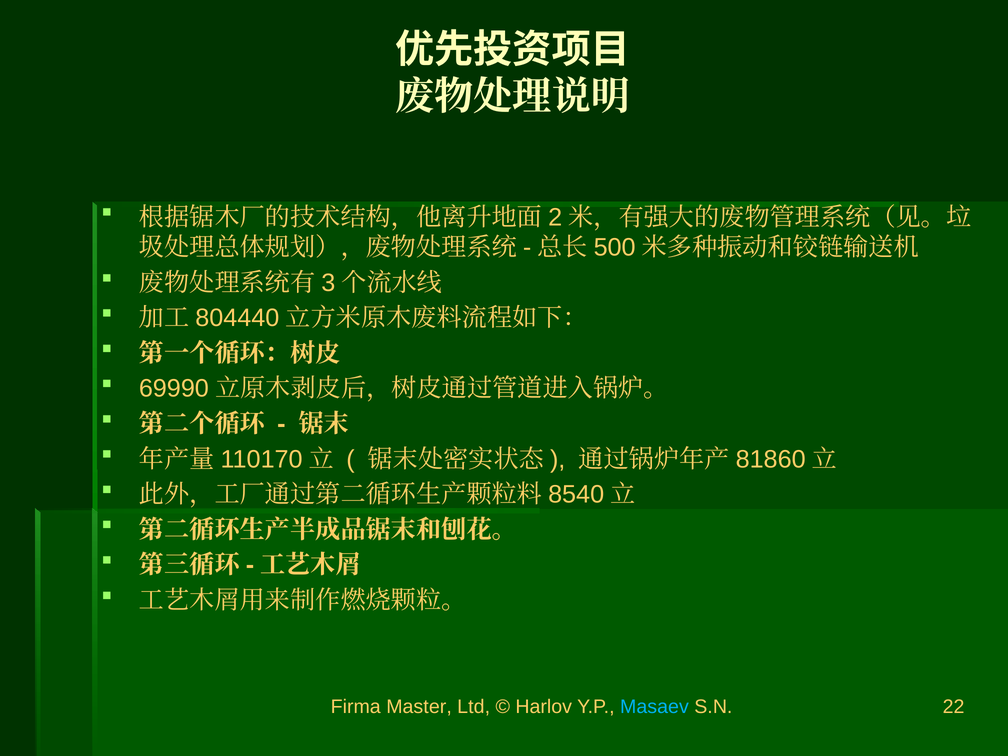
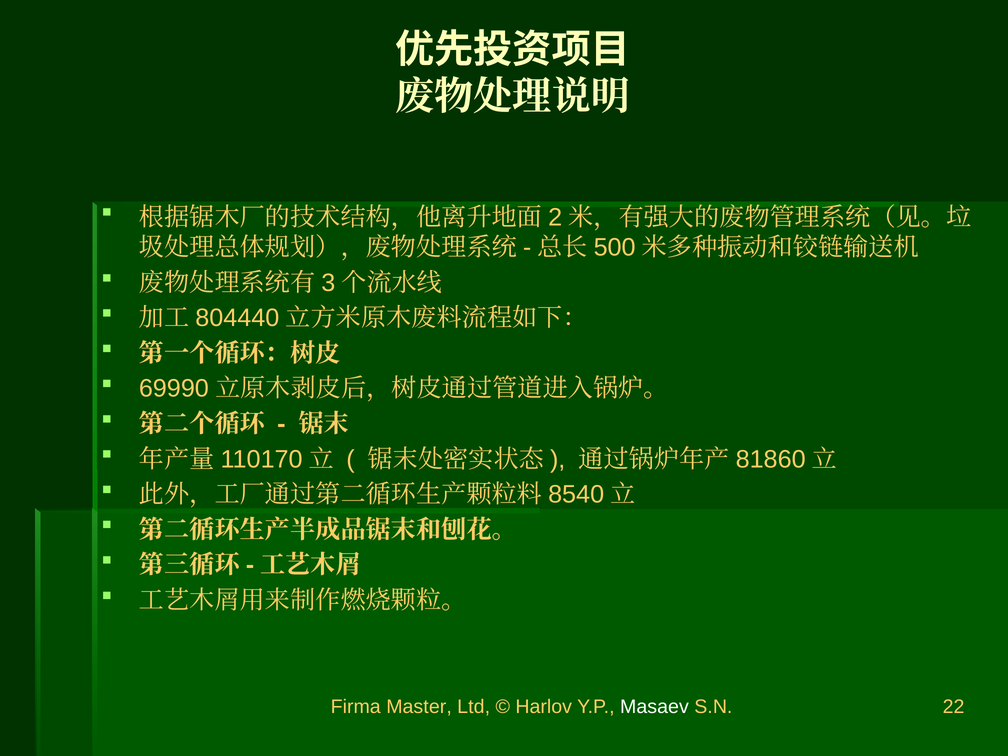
Masaev colour: light blue -> white
